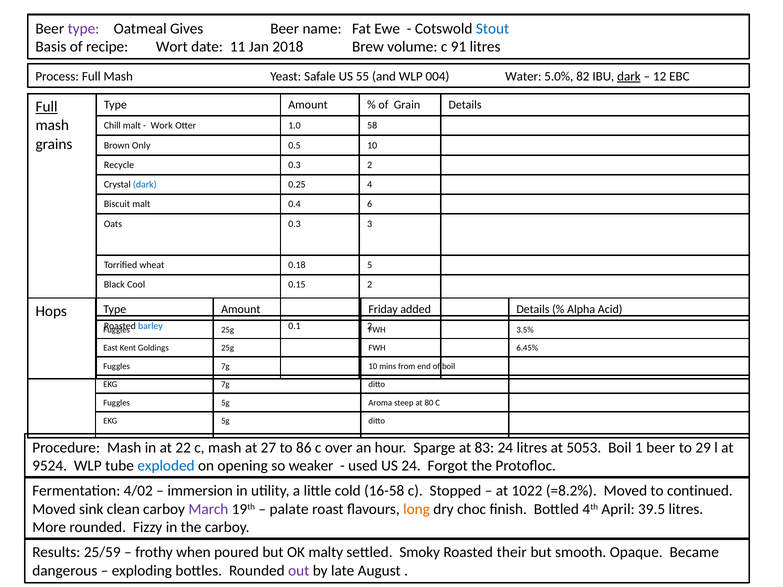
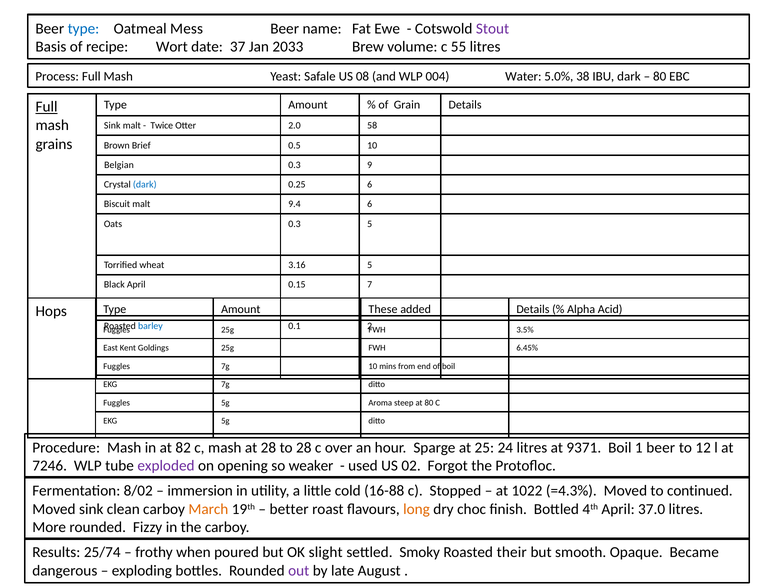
type at (83, 29) colour: purple -> blue
Gives: Gives -> Mess
Stout colour: blue -> purple
11: 11 -> 37
2018: 2018 -> 2033
91: 91 -> 55
55: 55 -> 08
82: 82 -> 38
dark at (629, 76) underline: present -> none
12 at (660, 76): 12 -> 80
Chill at (112, 126): Chill -> Sink
Work: Work -> Twice
1.0: 1.0 -> 2.0
Only: Only -> Brief
Recycle: Recycle -> Belgian
0.3 2: 2 -> 9
0.25 4: 4 -> 6
0.4: 0.4 -> 9.4
0.3 3: 3 -> 5
0.18: 0.18 -> 3.16
Black Cool: Cool -> April
0.15 2: 2 -> 7
Friday: Friday -> These
22: 22 -> 82
at 27: 27 -> 28
to 86: 86 -> 28
83: 83 -> 25
5053: 5053 -> 9371
29: 29 -> 12
9524: 9524 -> 7246
exploded colour: blue -> purple
US 24: 24 -> 02
4/02: 4/02 -> 8/02
16-58: 16-58 -> 16-88
=8.2%: =8.2% -> =4.3%
March colour: purple -> orange
palate: palate -> better
39.5: 39.5 -> 37.0
25/59: 25/59 -> 25/74
malty: malty -> slight
